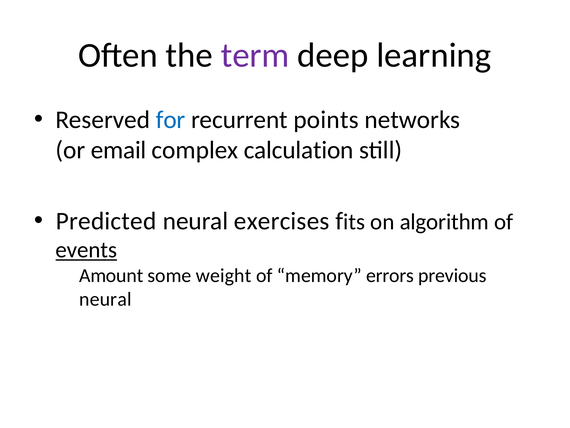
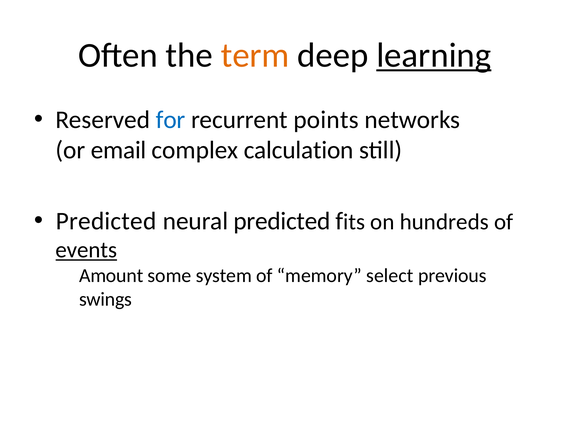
term colour: purple -> orange
learning underline: none -> present
neural exercises: exercises -> predicted
algorithm: algorithm -> hundreds
weight: weight -> system
errors: errors -> select
neural at (105, 299): neural -> swings
